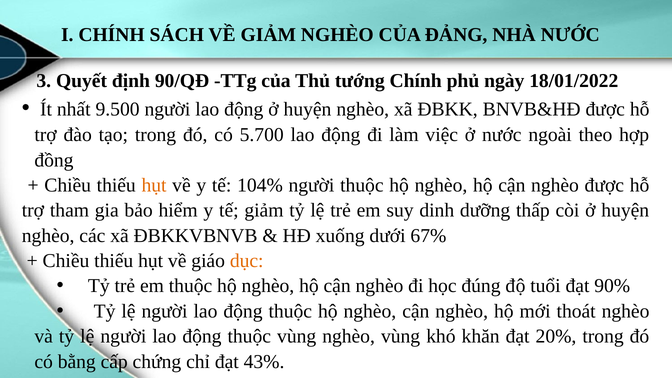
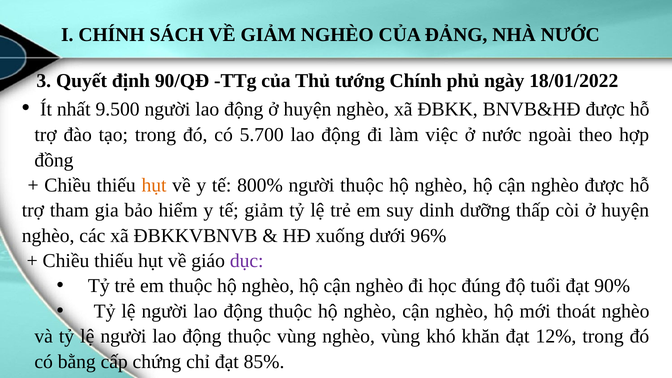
104%: 104% -> 800%
67%: 67% -> 96%
dục colour: orange -> purple
20%: 20% -> 12%
43%: 43% -> 85%
